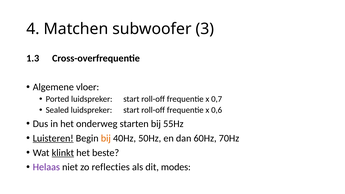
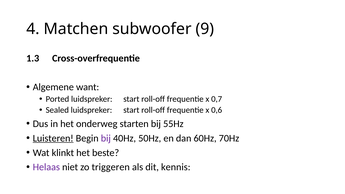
3: 3 -> 9
vloer: vloer -> want
bij at (106, 138) colour: orange -> purple
klinkt underline: present -> none
reflecties: reflecties -> triggeren
modes: modes -> kennis
